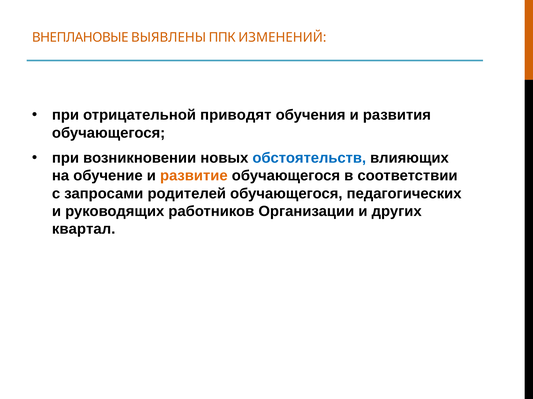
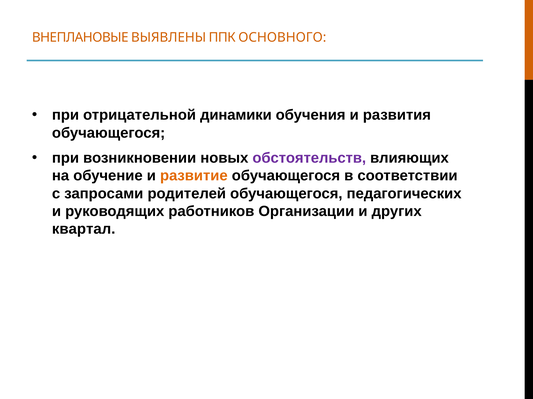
ИЗМЕНЕНИЙ: ИЗМЕНЕНИЙ -> ОСНОВНОГО
приводят: приводят -> динамики
обстоятельств colour: blue -> purple
